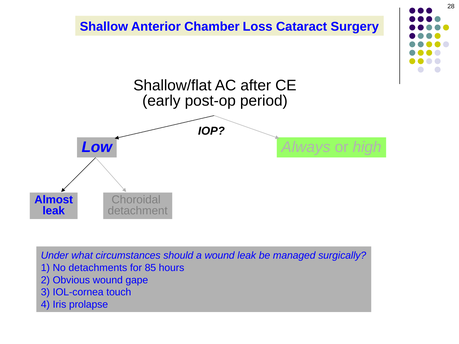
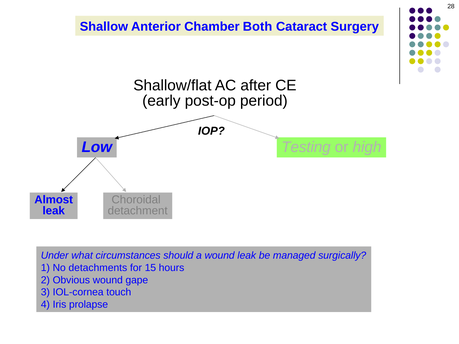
Loss: Loss -> Both
Always: Always -> Testing
85: 85 -> 15
